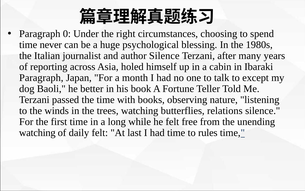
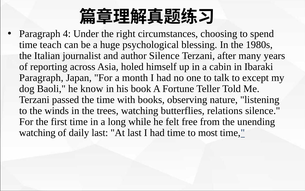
0: 0 -> 4
never: never -> teach
better: better -> know
daily felt: felt -> last
rules: rules -> most
